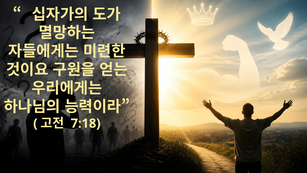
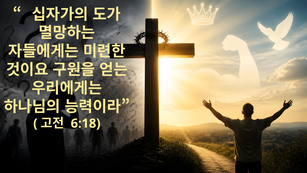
7:18: 7:18 -> 6:18
